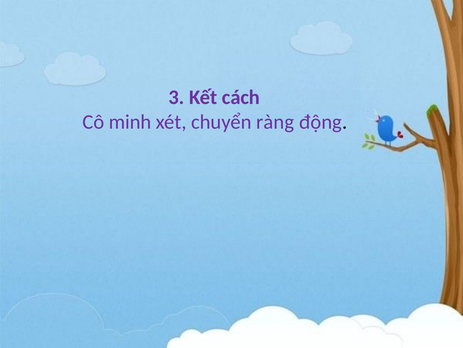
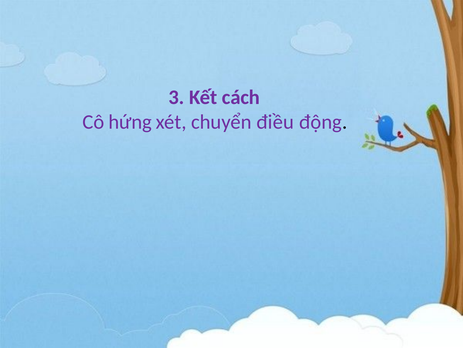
minh: minh -> hứng
ràng: ràng -> điều
